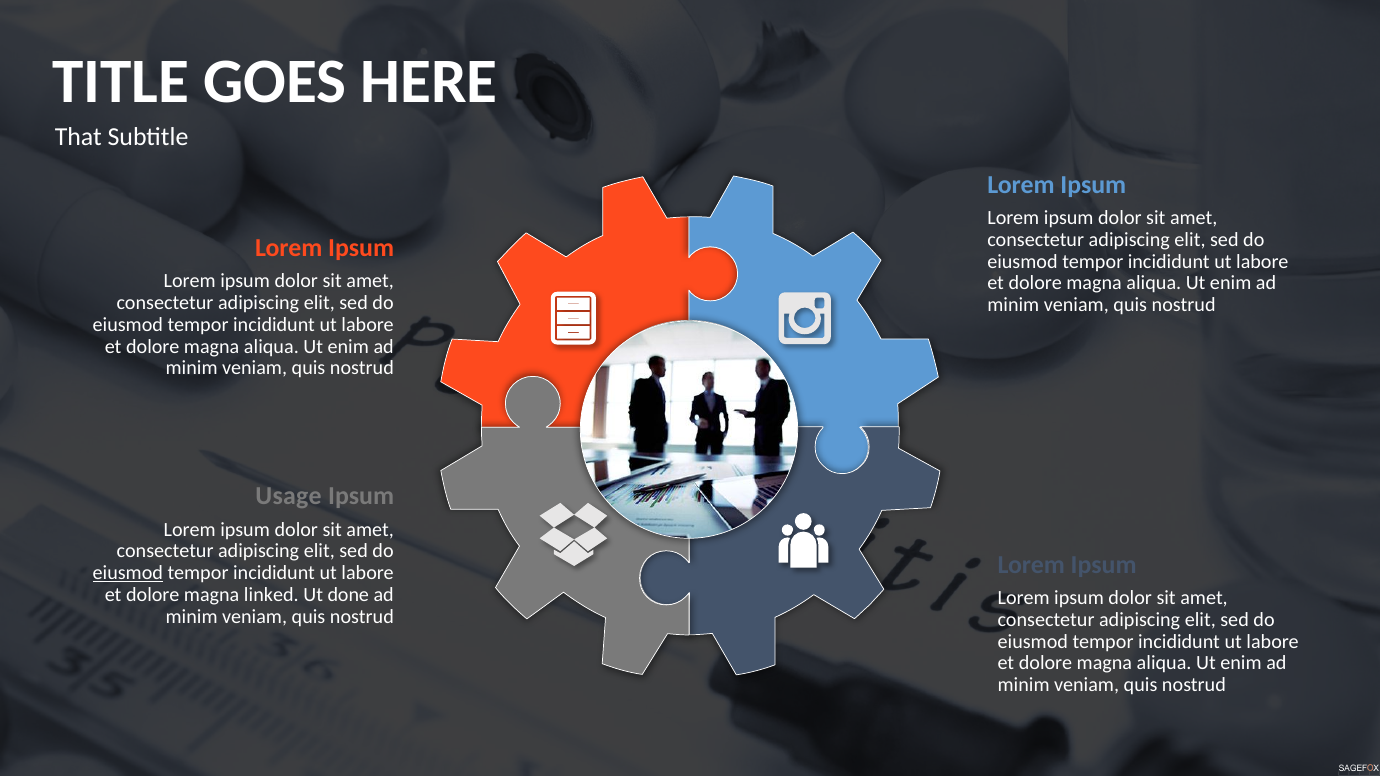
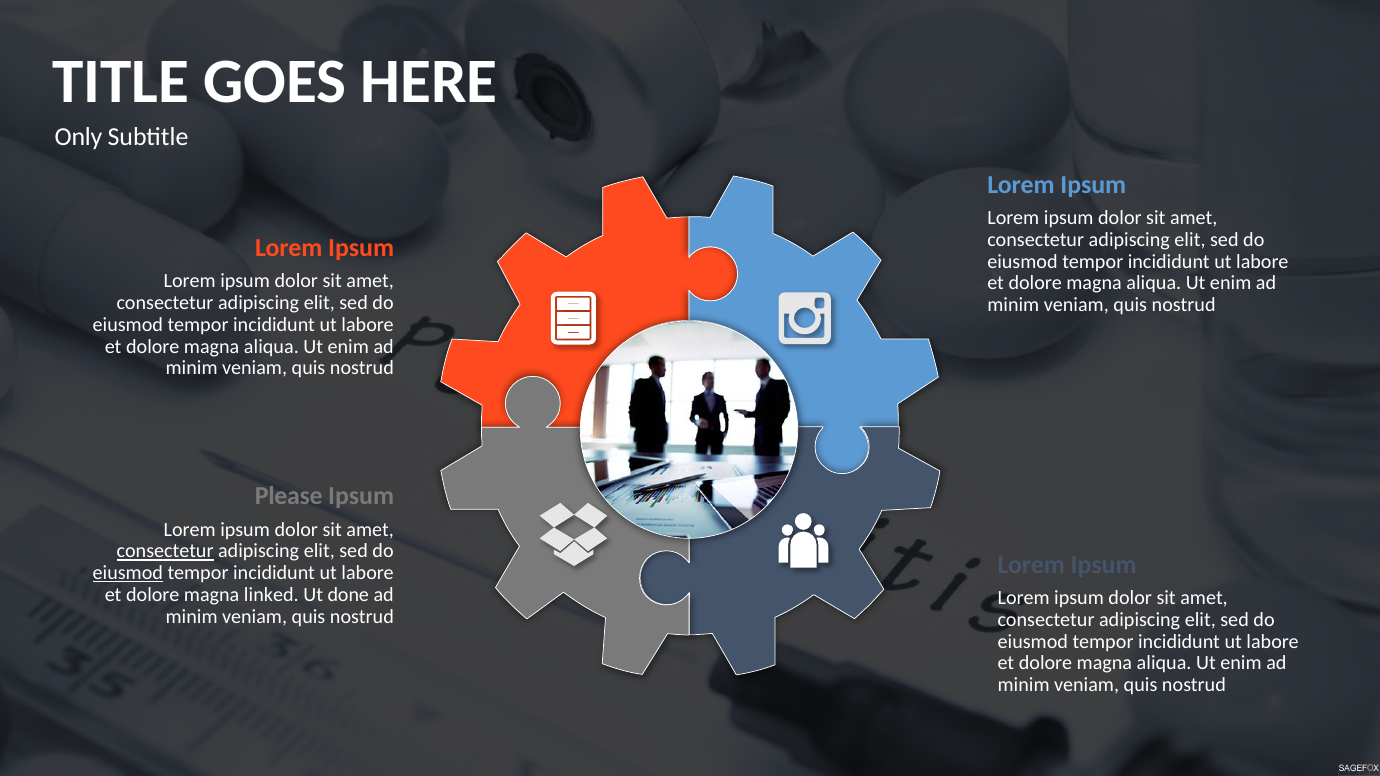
That: That -> Only
Usage: Usage -> Please
consectetur at (165, 551) underline: none -> present
